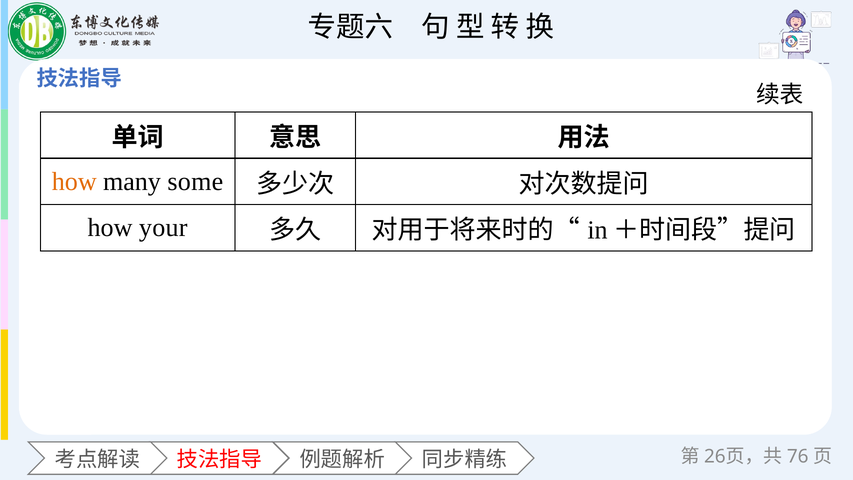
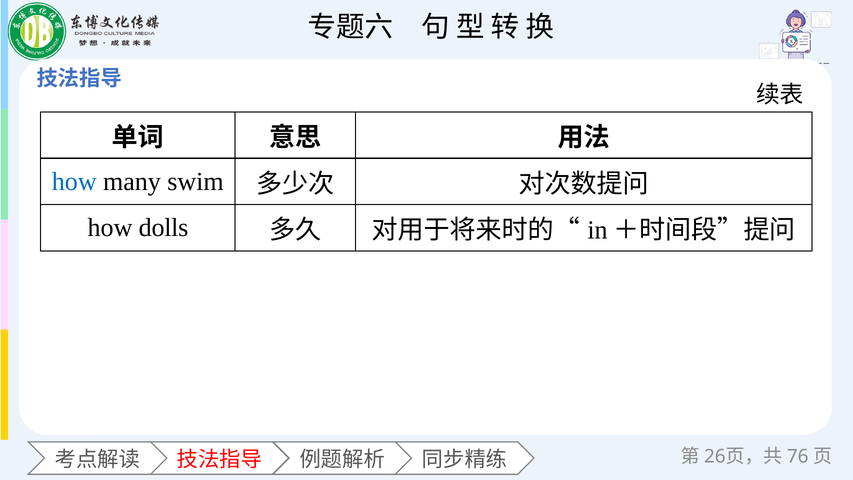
how at (74, 181) colour: orange -> blue
some: some -> swim
your: your -> dolls
